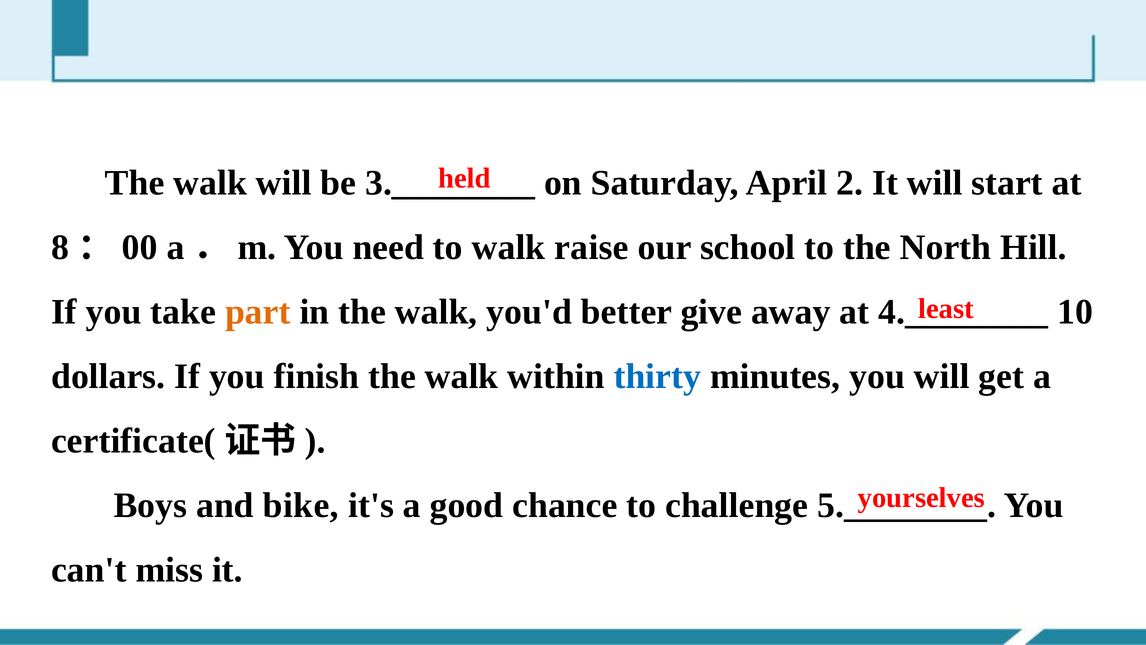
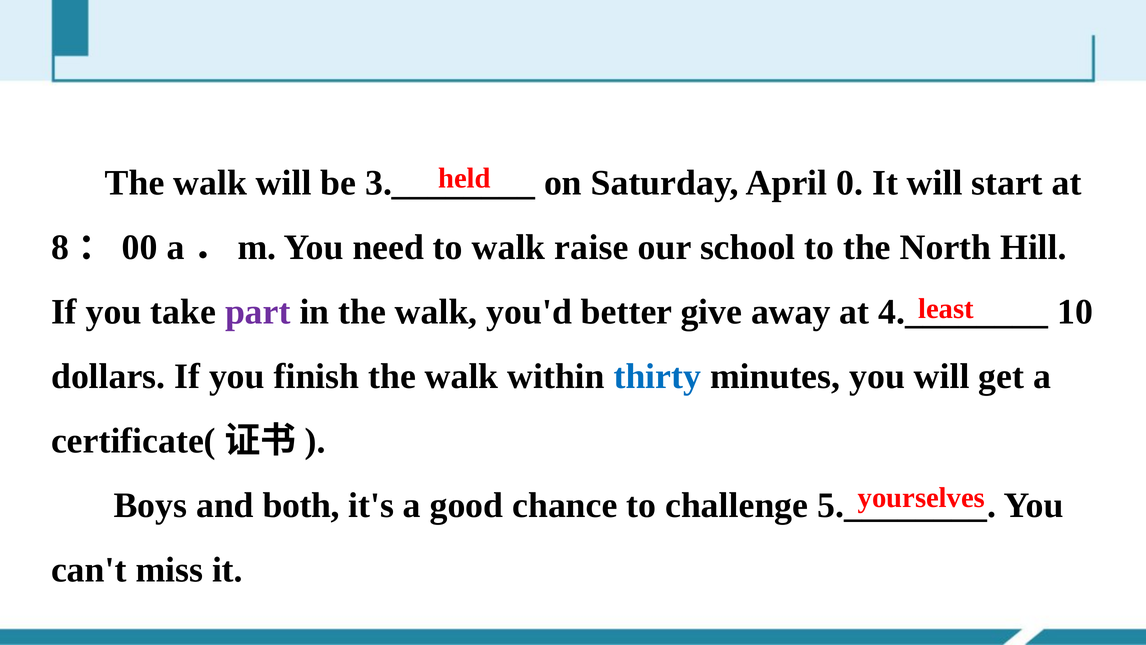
2: 2 -> 0
part colour: orange -> purple
bike: bike -> both
